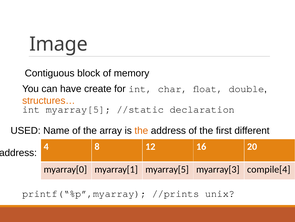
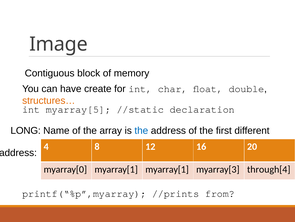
USED: USED -> LONG
the at (141, 130) colour: orange -> blue
myarray[1 myarray[5: myarray[5 -> myarray[1
compile[4: compile[4 -> through[4
unix: unix -> from
